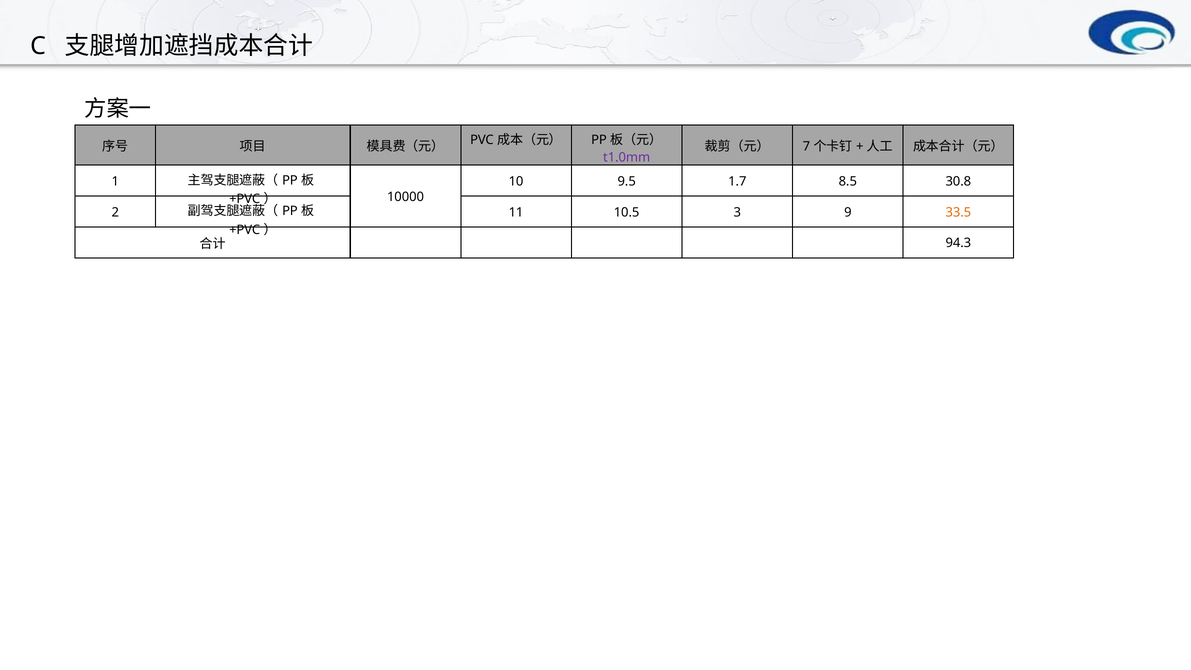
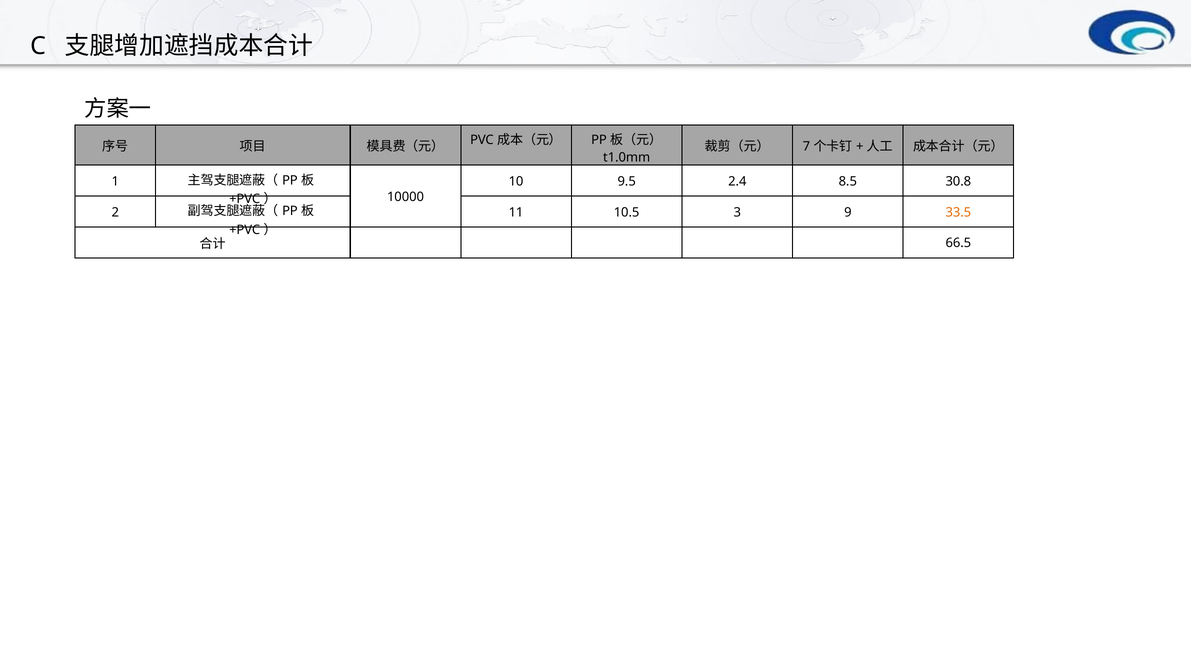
t1.0mm colour: purple -> black
1.7: 1.7 -> 2.4
94.3: 94.3 -> 66.5
